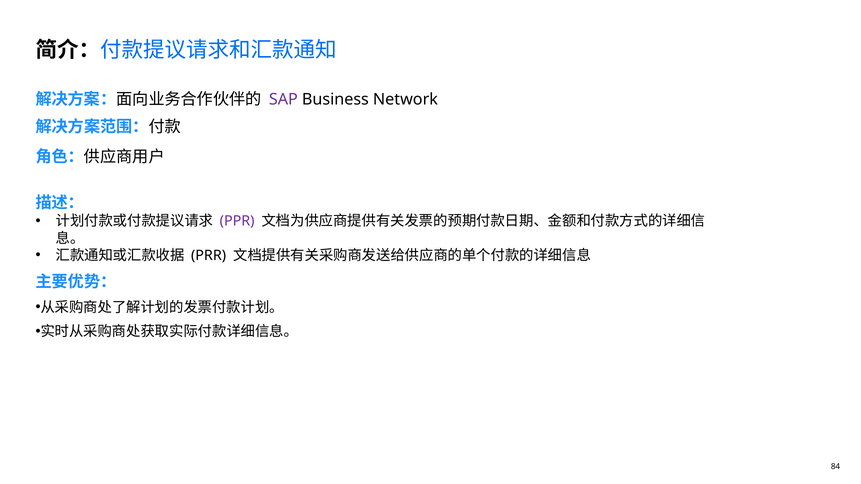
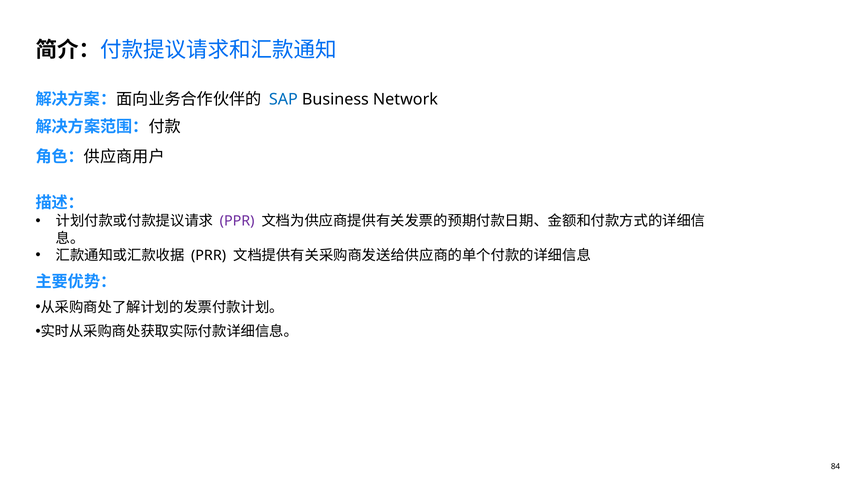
SAP colour: purple -> blue
